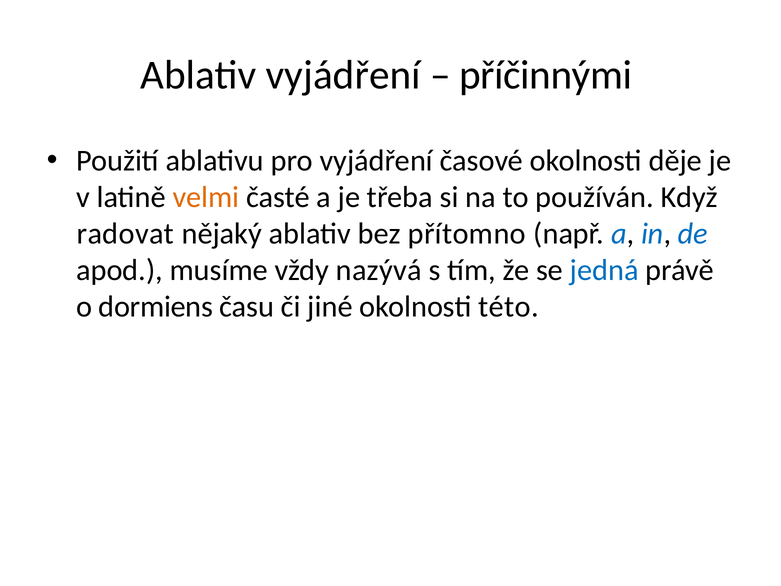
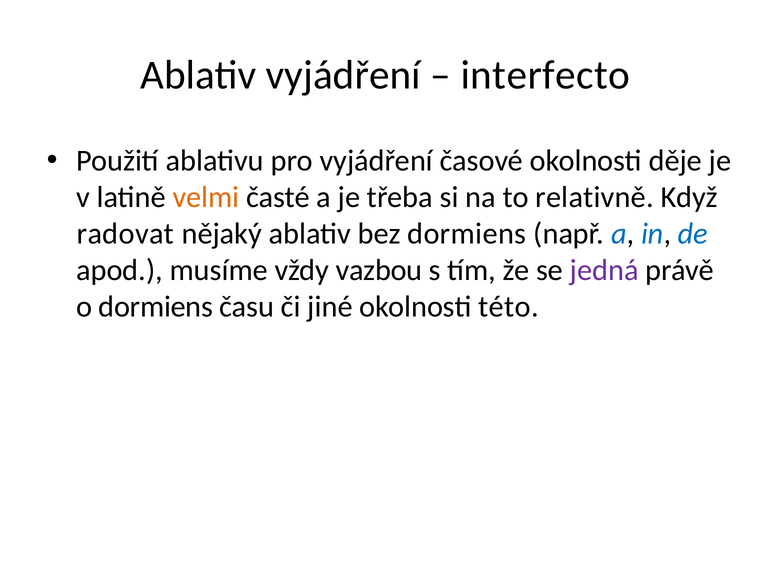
příčinnými: příčinnými -> interfecto
používán: používán -> relativně
bez přítomno: přítomno -> dormiens
nazývá: nazývá -> vazbou
jedná colour: blue -> purple
